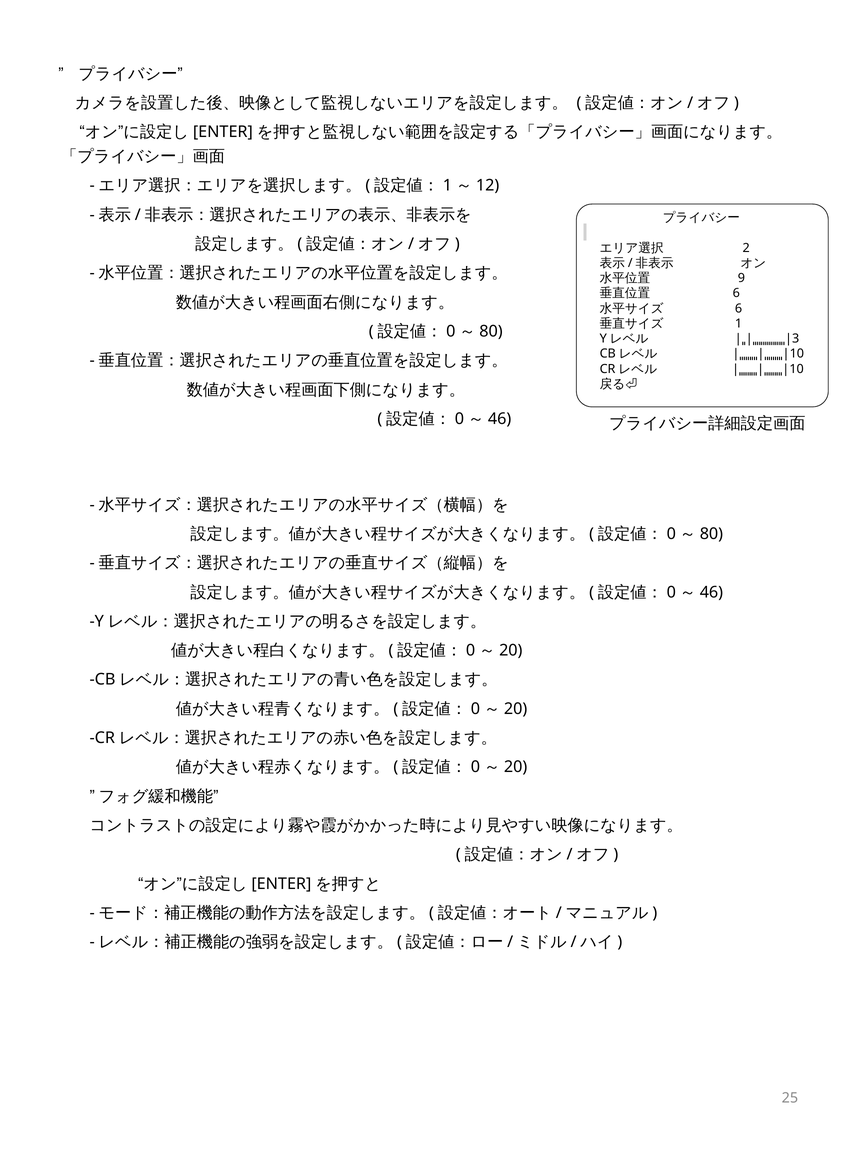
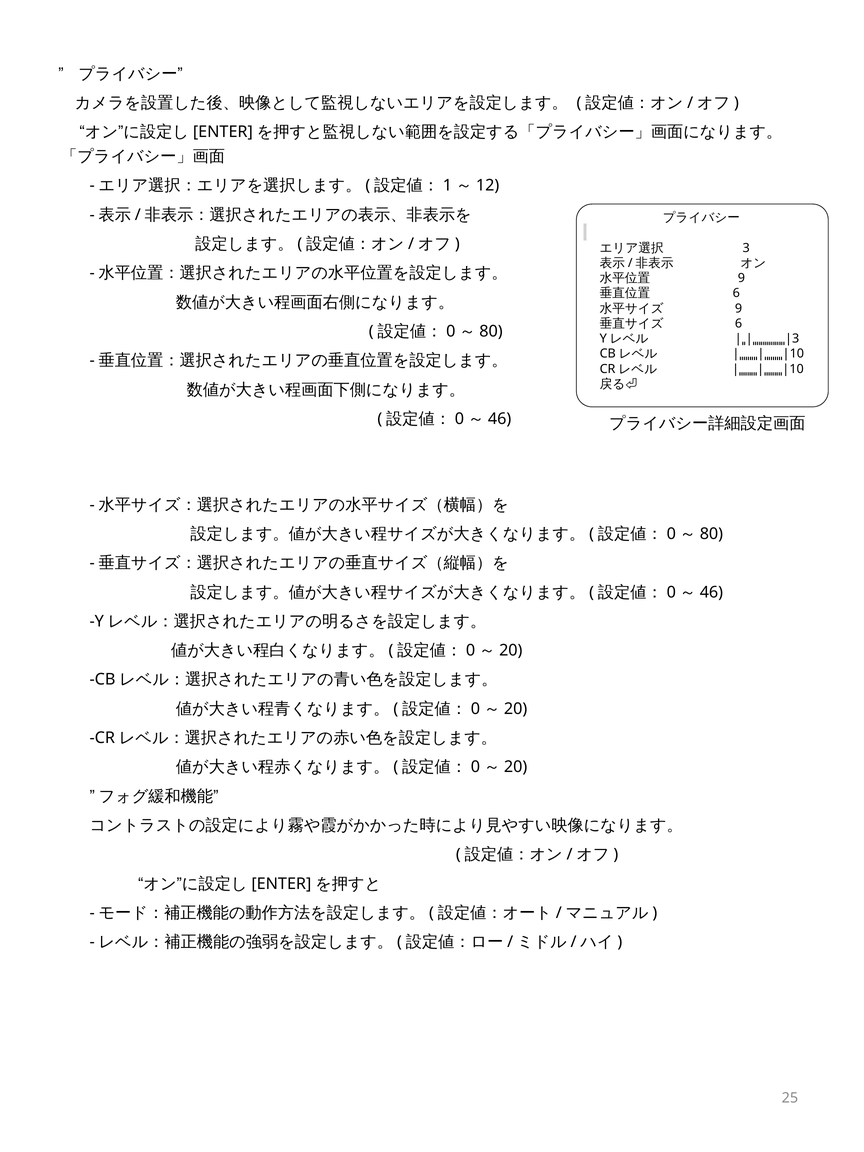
2: 2 -> 3
6 at (738, 308): 6 -> 9
1 at (738, 324): 1 -> 6
